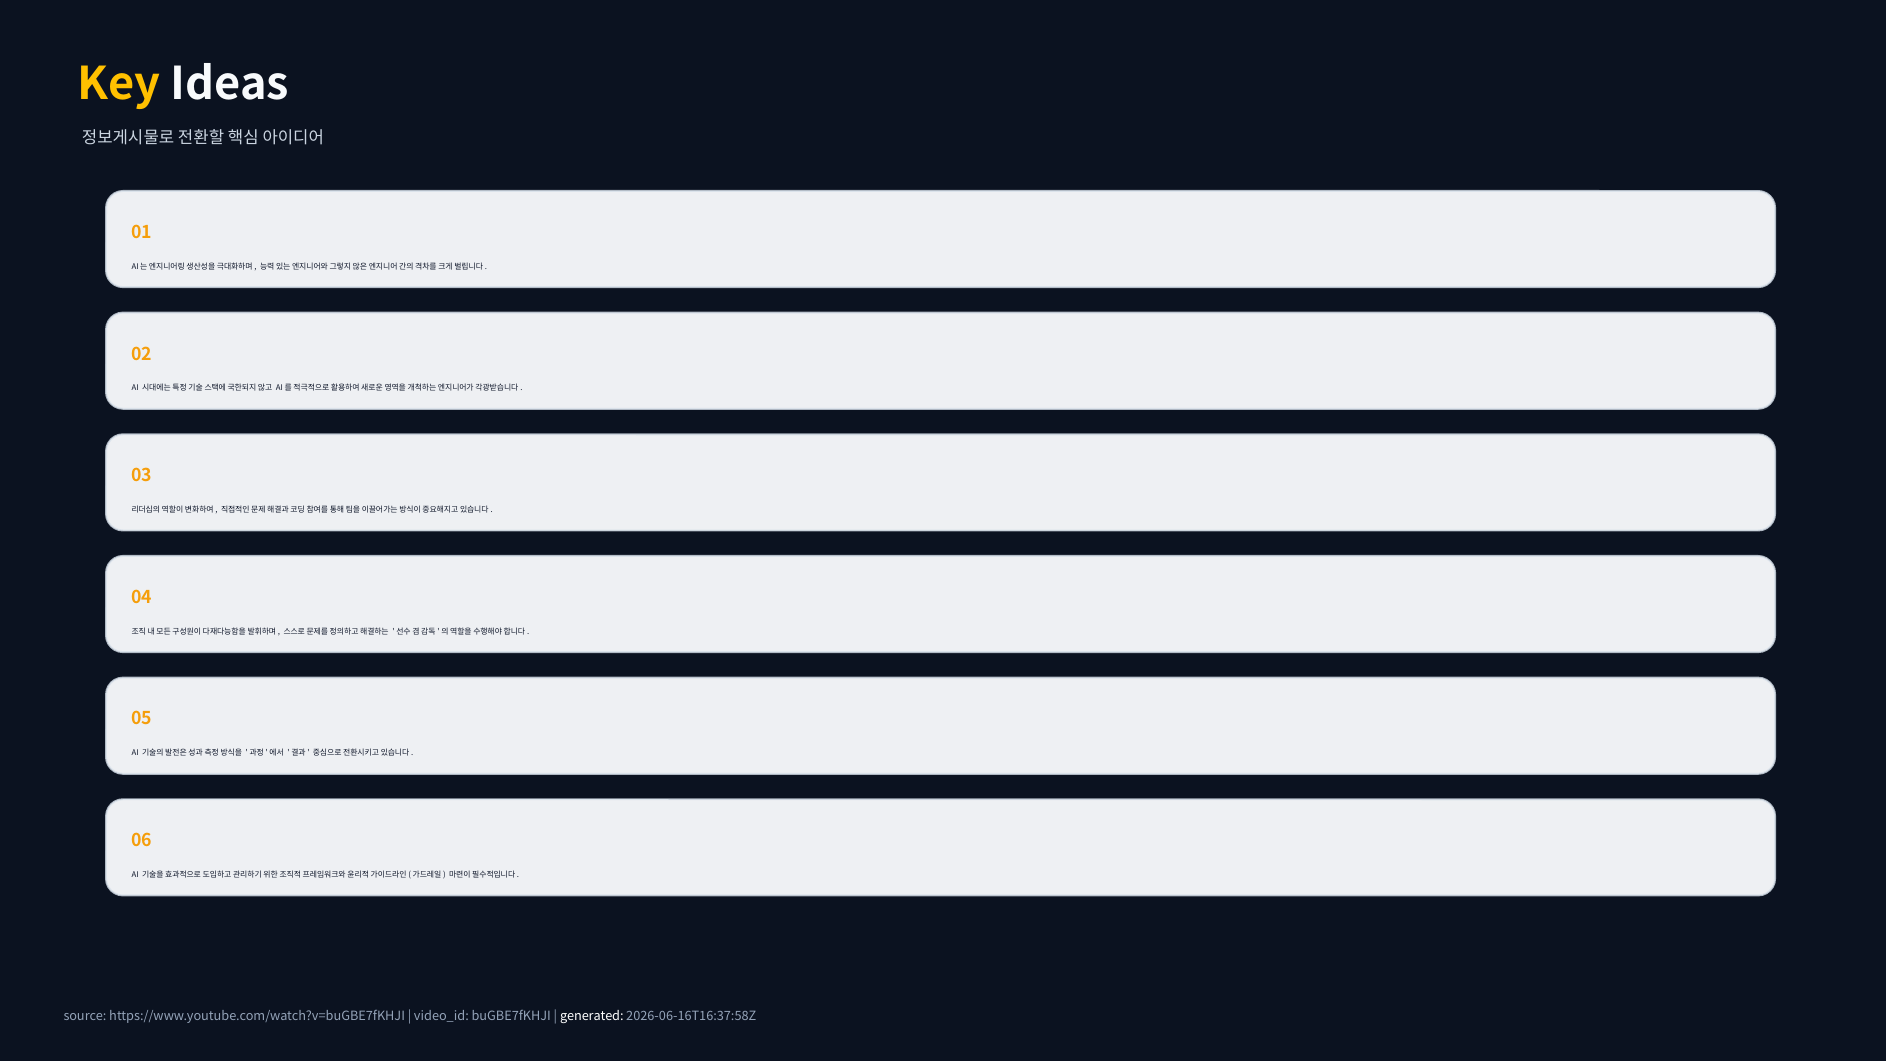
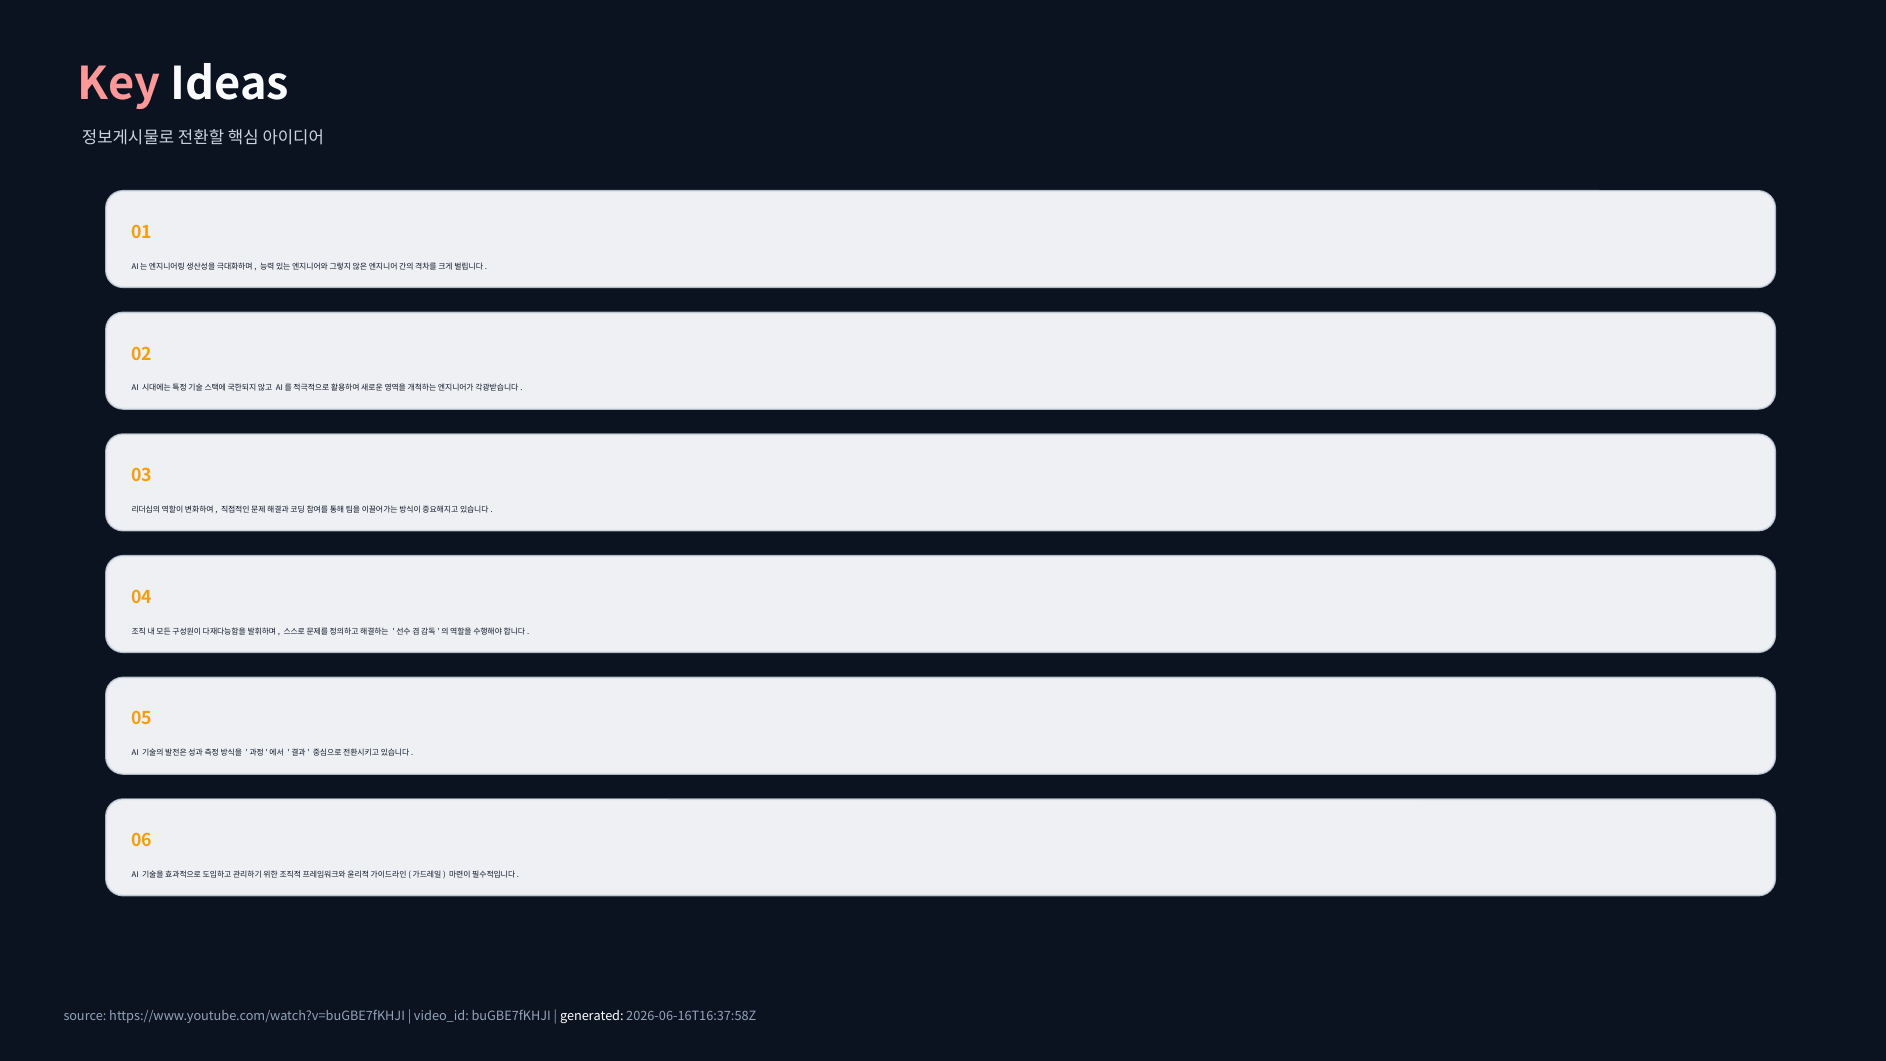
Key colour: yellow -> pink
